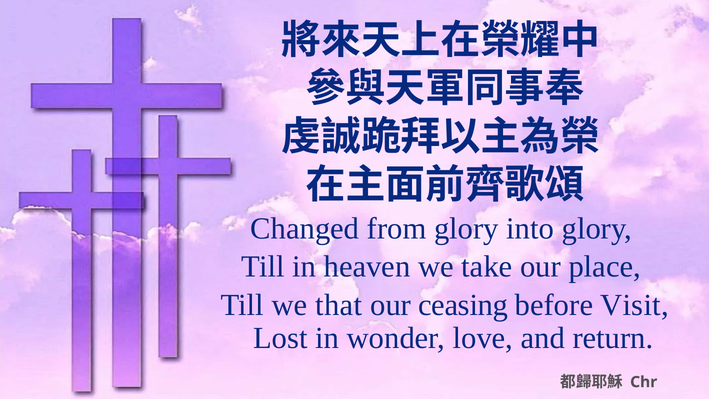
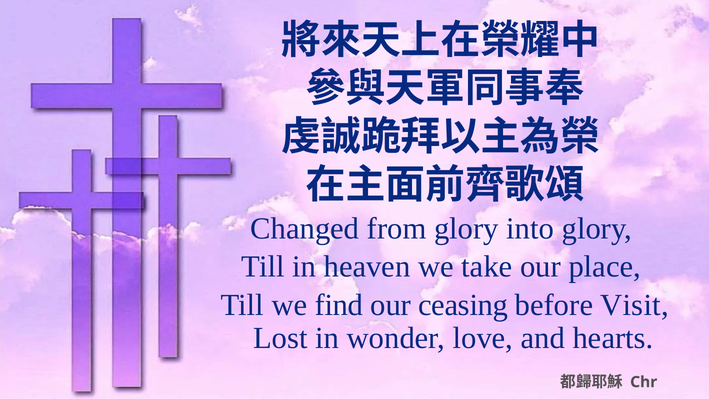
that: that -> find
return: return -> hearts
